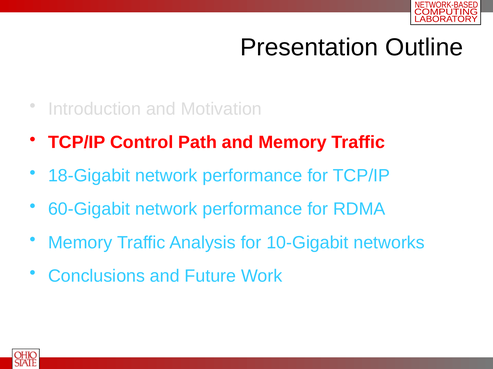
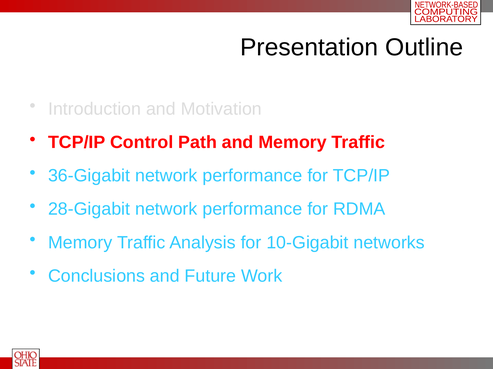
18-Gigabit: 18-Gigabit -> 36-Gigabit
60-Gigabit: 60-Gigabit -> 28-Gigabit
